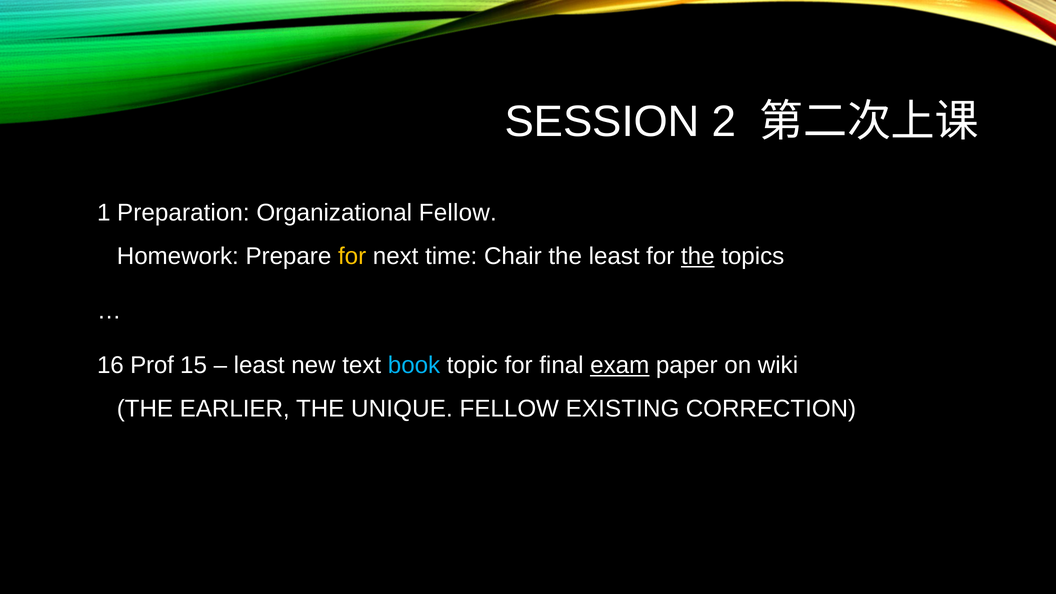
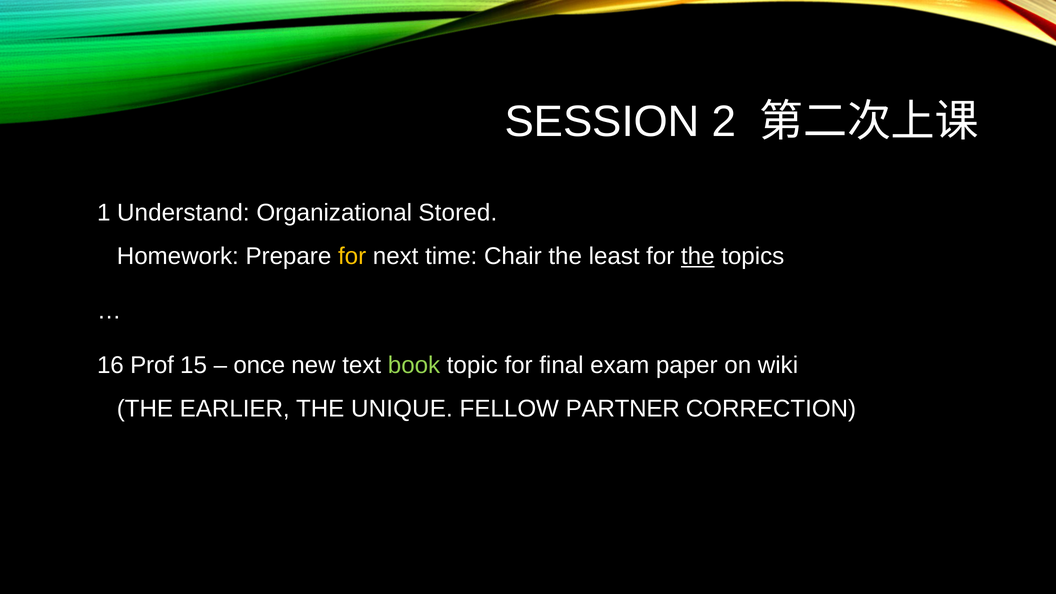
Preparation: Preparation -> Understand
Organizational Fellow: Fellow -> Stored
least at (259, 365): least -> once
book colour: light blue -> light green
exam underline: present -> none
EXISTING: EXISTING -> PARTNER
